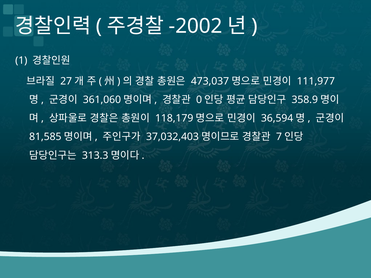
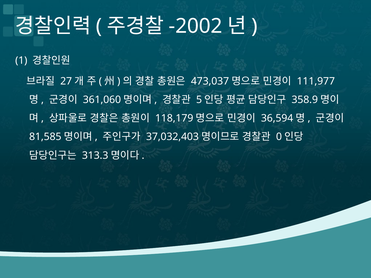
0: 0 -> 5
7: 7 -> 0
